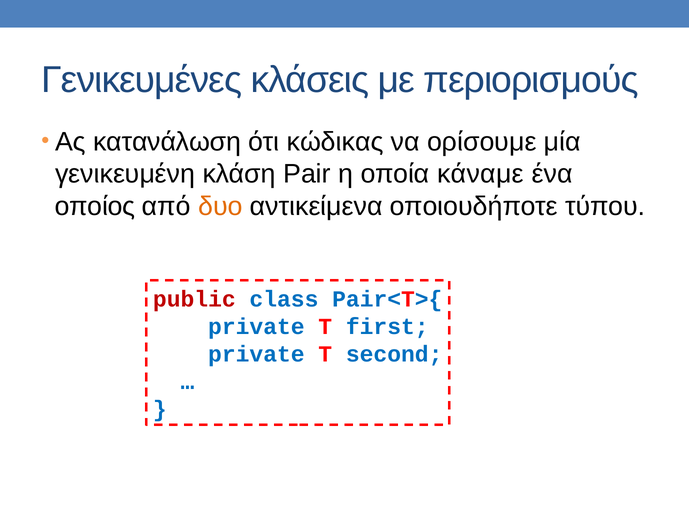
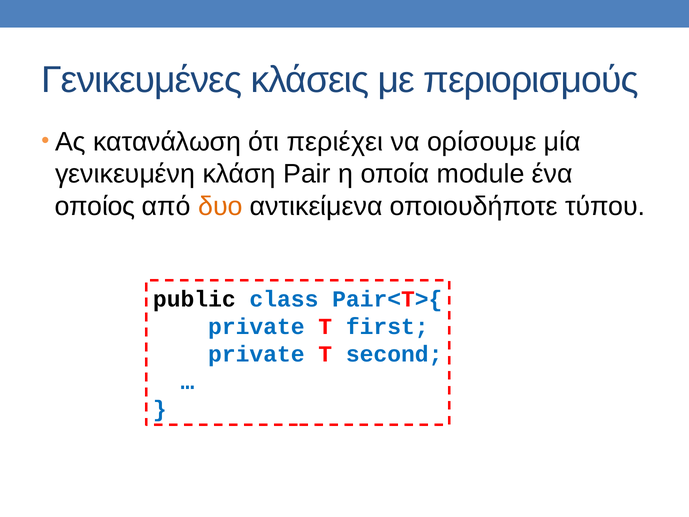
κώδικας: κώδικας -> περιέχει
κάναμε: κάναμε -> module
public colour: red -> black
